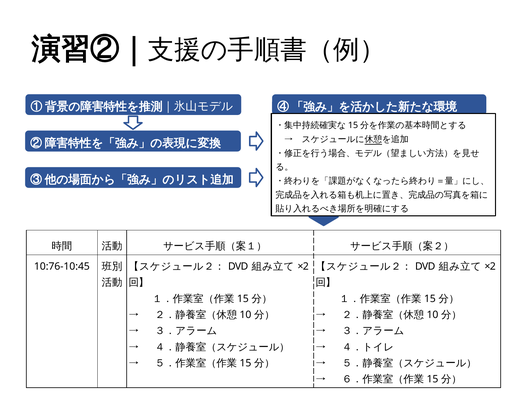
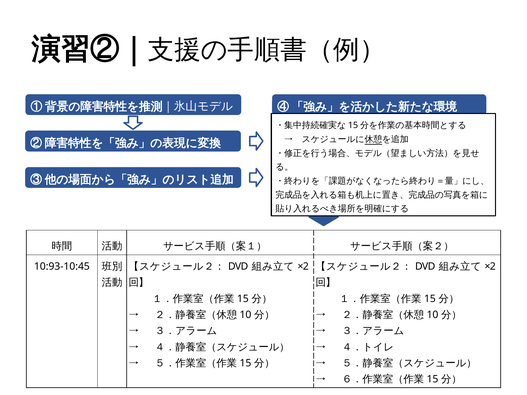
10:76-10:45: 10:76-10:45 -> 10:93-10:45
